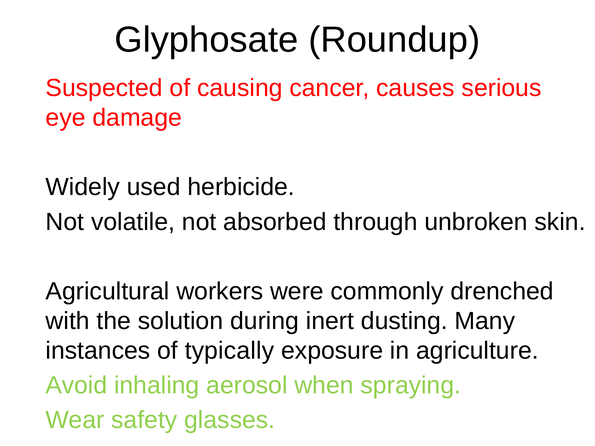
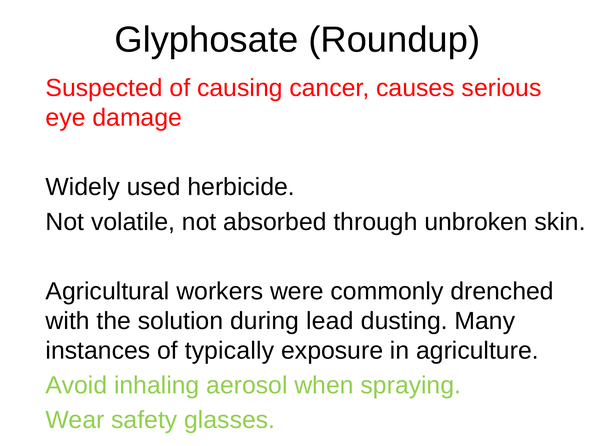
inert: inert -> lead
